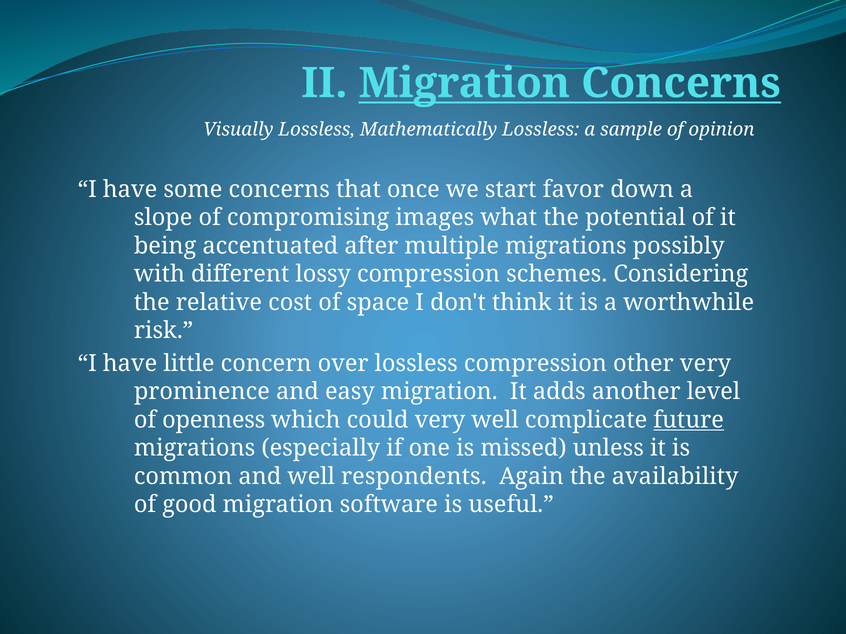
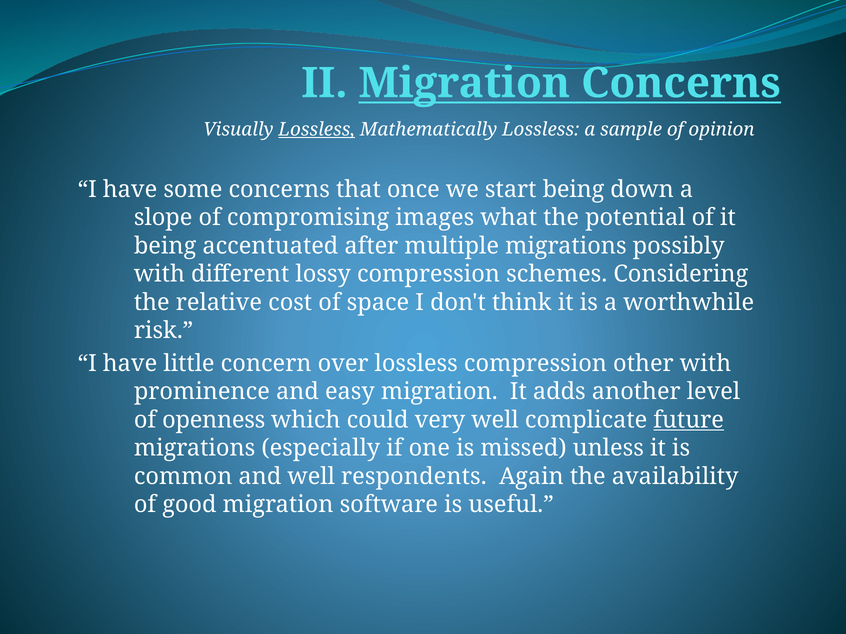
Lossless at (317, 130) underline: none -> present
start favor: favor -> being
other very: very -> with
